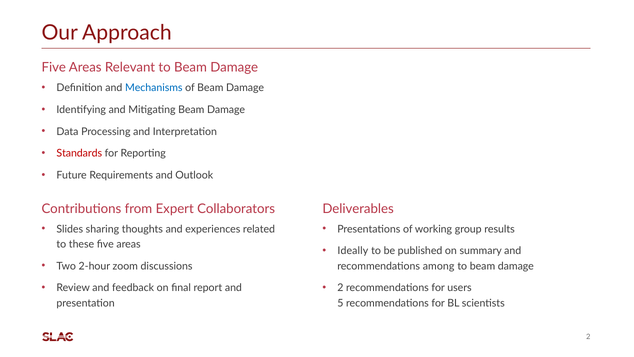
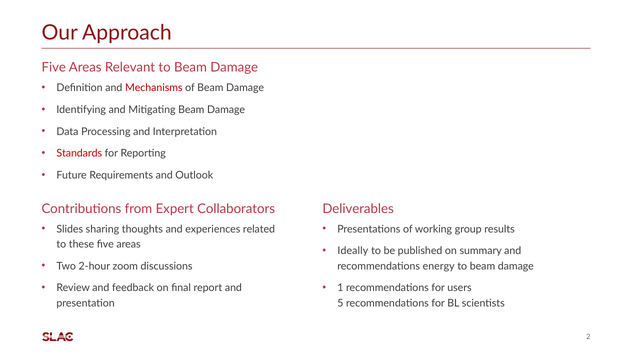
Mechanisms colour: blue -> red
among: among -> energy
2 at (340, 288): 2 -> 1
